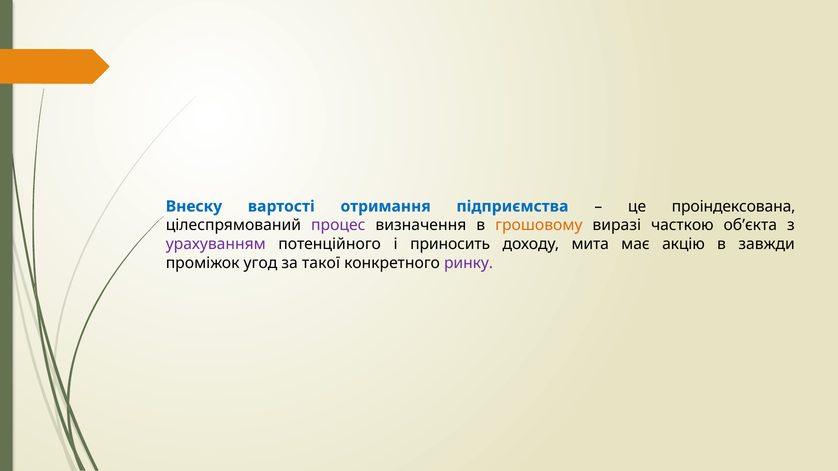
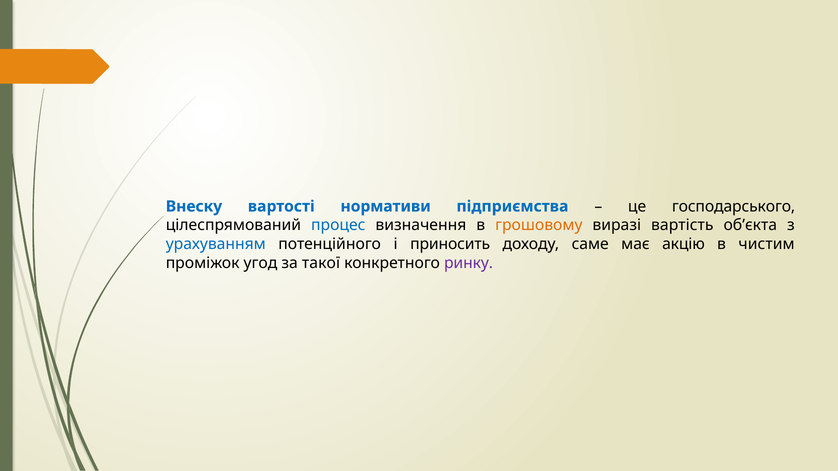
отримання: отримання -> нормативи
проіндексована: проіндексована -> господарського
процес colour: purple -> blue
часткою: часткою -> вартість
урахуванням colour: purple -> blue
мита: мита -> саме
завжди: завжди -> чистим
